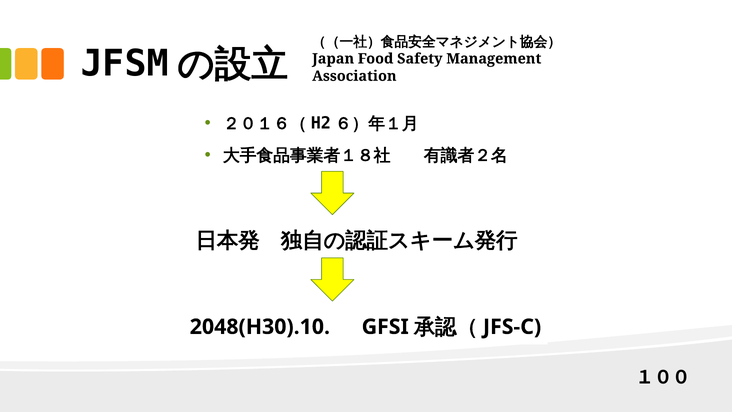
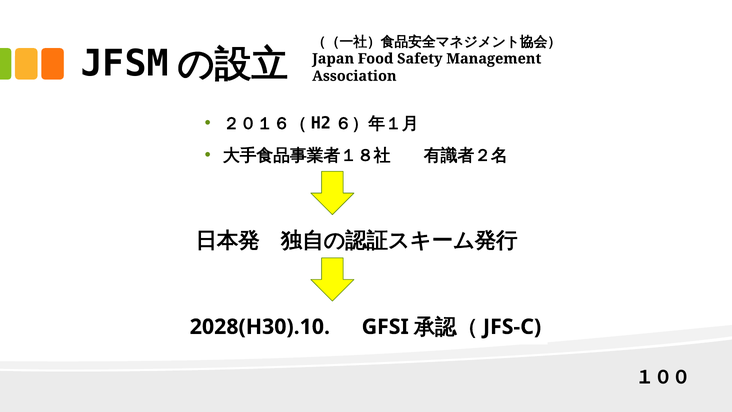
2048(H30).10: 2048(H30).10 -> 2028(H30).10
